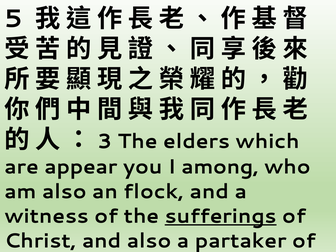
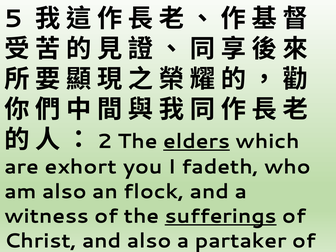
3: 3 -> 2
elders underline: none -> present
appear: appear -> exhort
among: among -> fadeth
